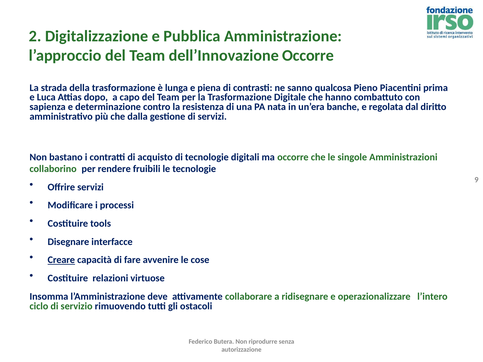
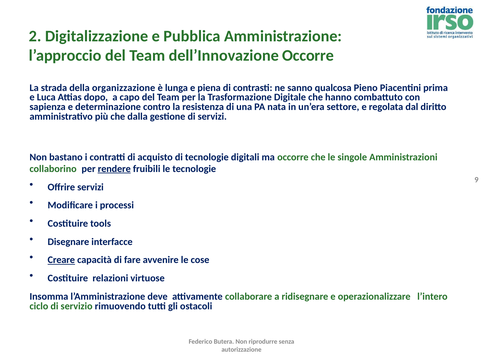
della trasformazione: trasformazione -> organizzazione
banche: banche -> settore
rendere underline: none -> present
